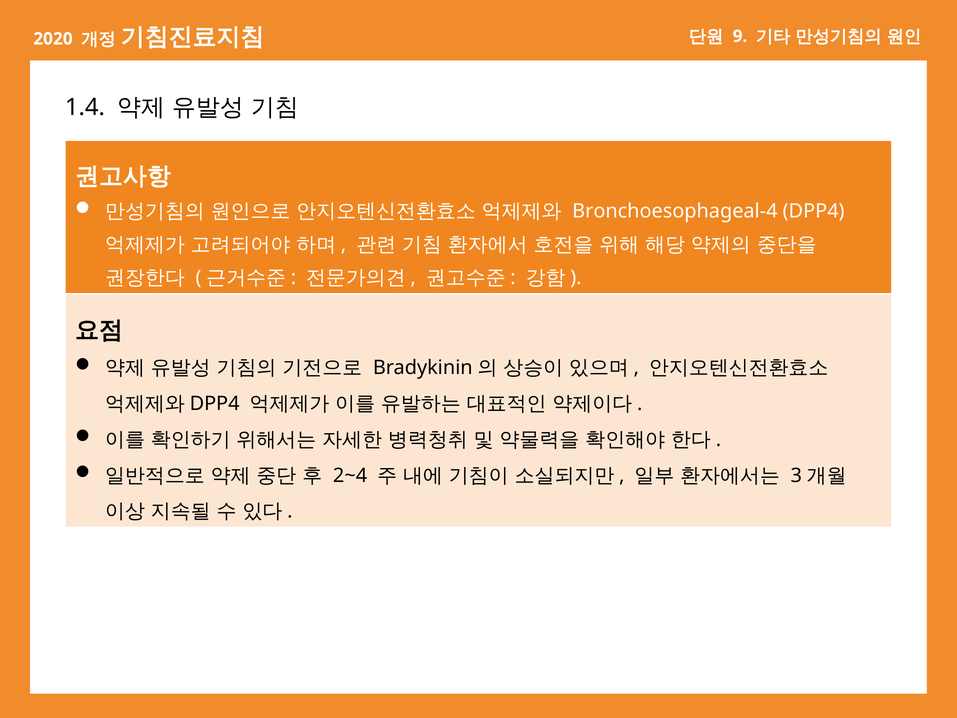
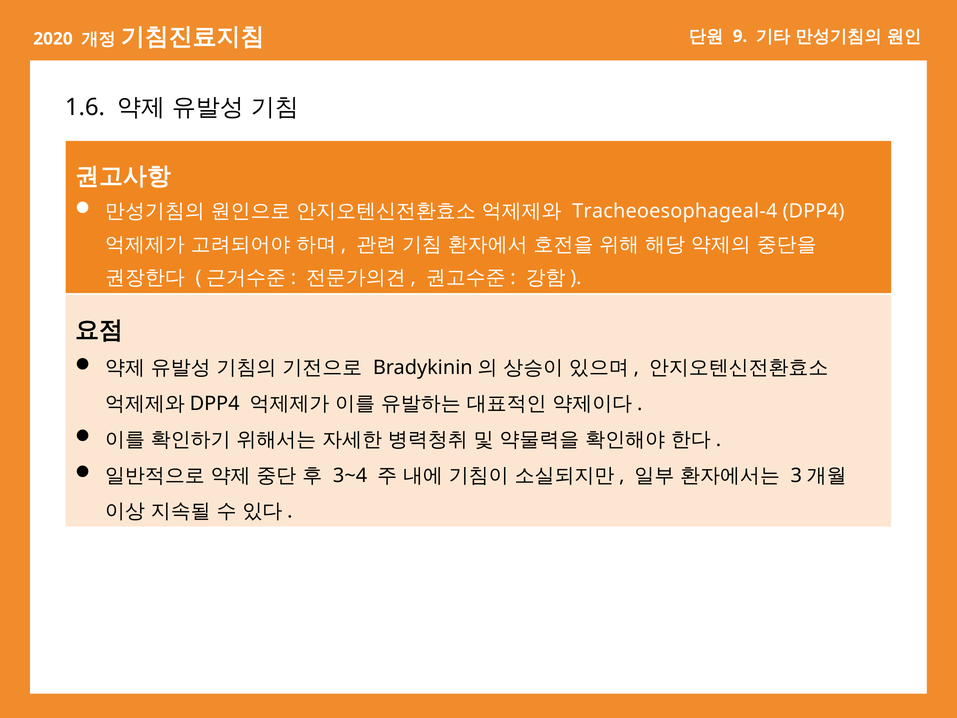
1.4: 1.4 -> 1.6
Bronchoesophageal-4: Bronchoesophageal-4 -> Tracheoesophageal-4
2~4: 2~4 -> 3~4
